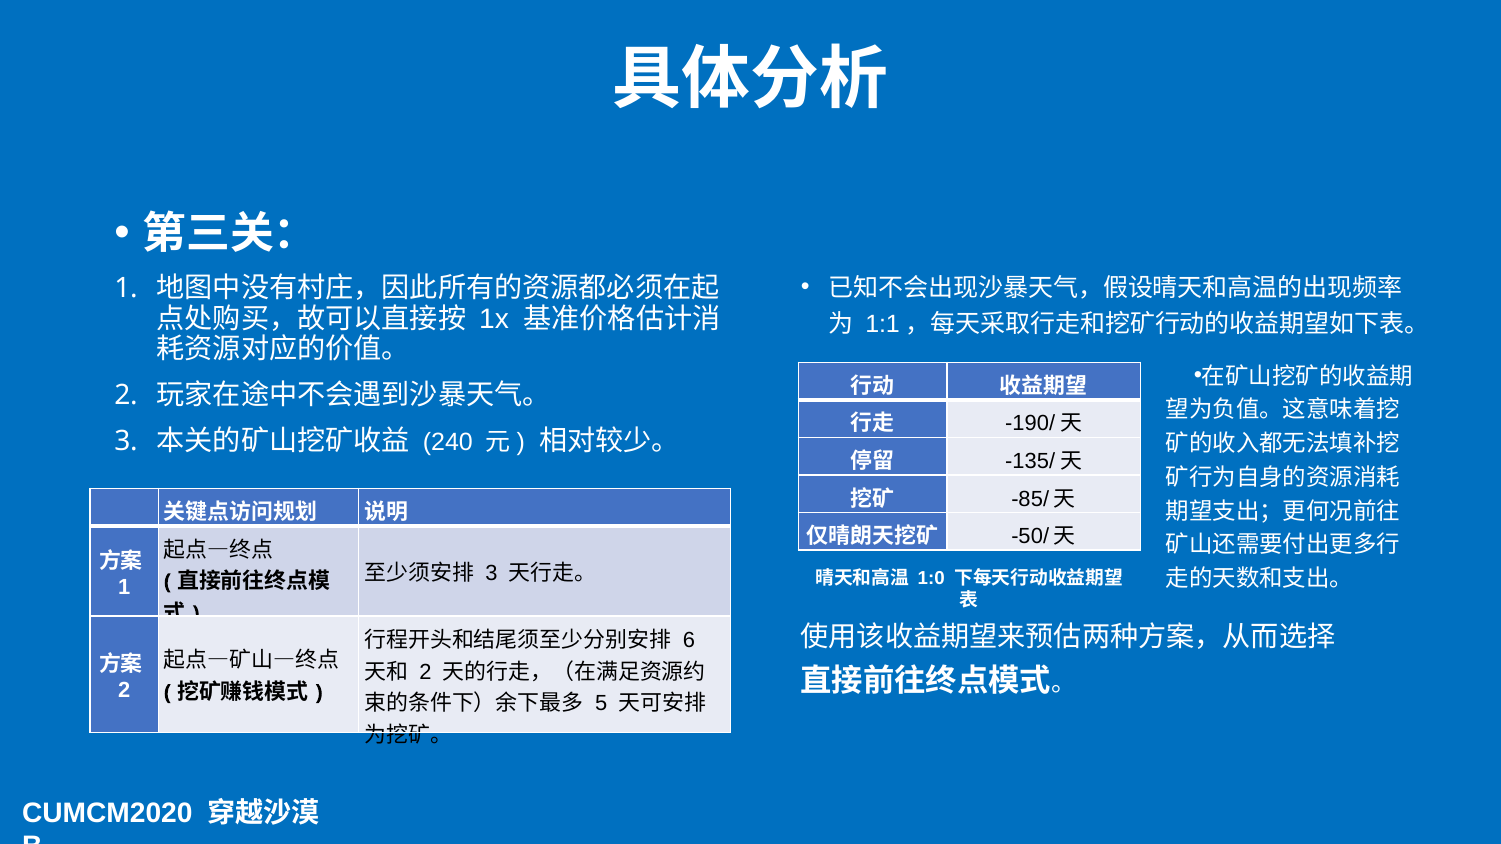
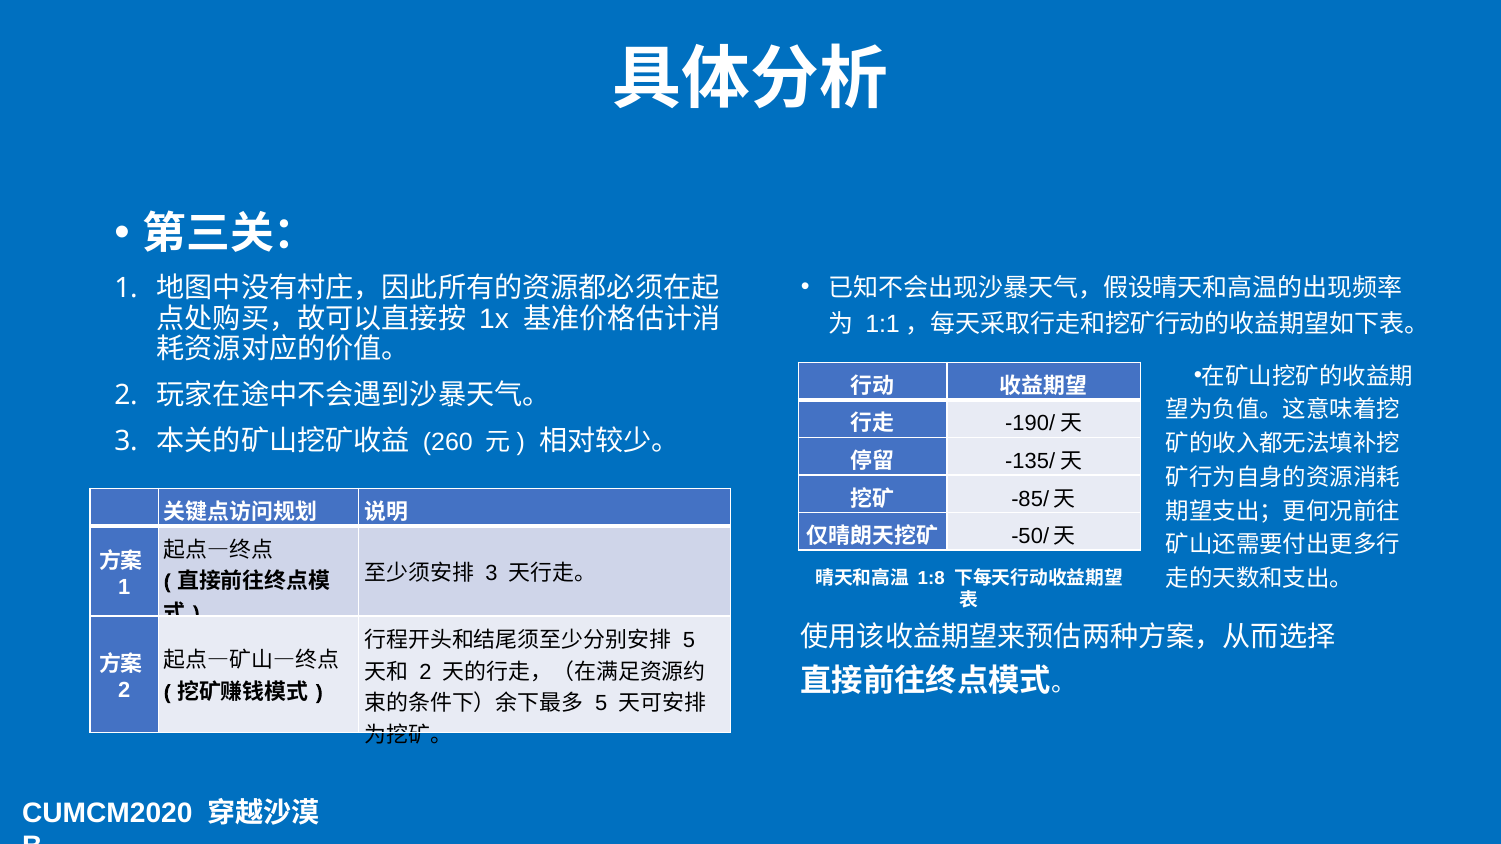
240: 240 -> 260
1:0: 1:0 -> 1:8
6 at (689, 640): 6 -> 5
